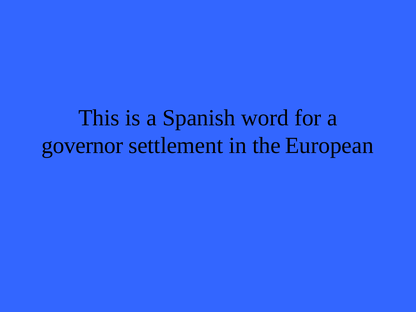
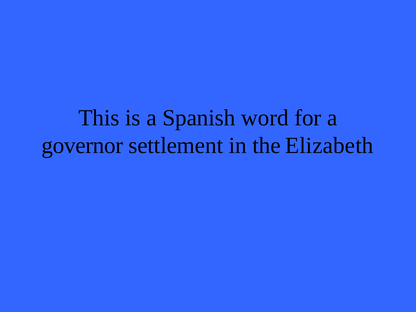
European: European -> Elizabeth
